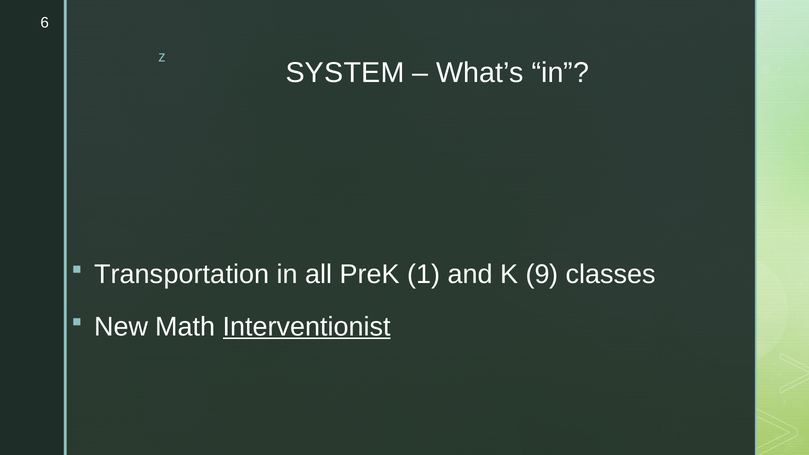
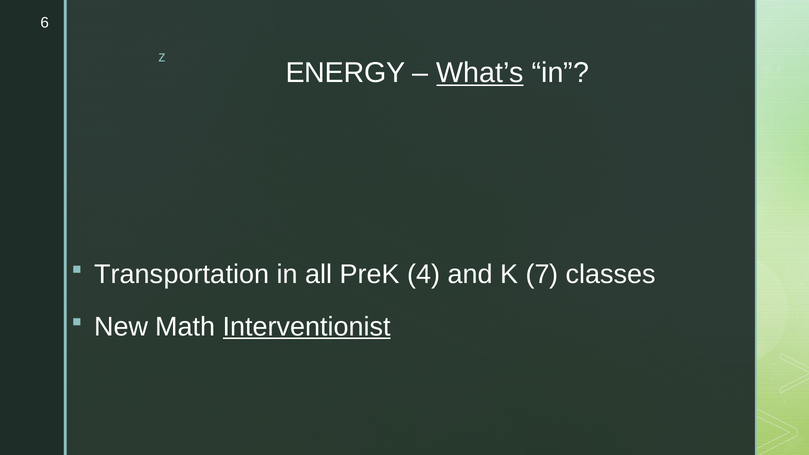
SYSTEM: SYSTEM -> ENERGY
What’s underline: none -> present
1: 1 -> 4
9: 9 -> 7
